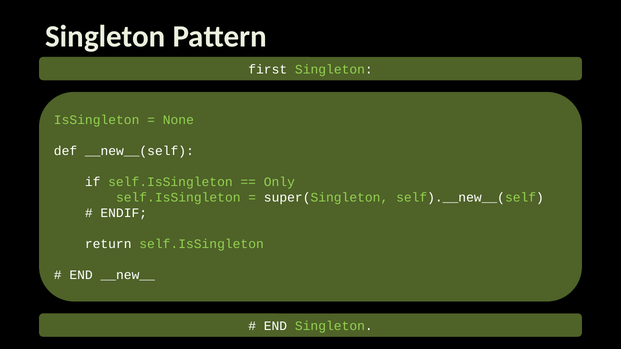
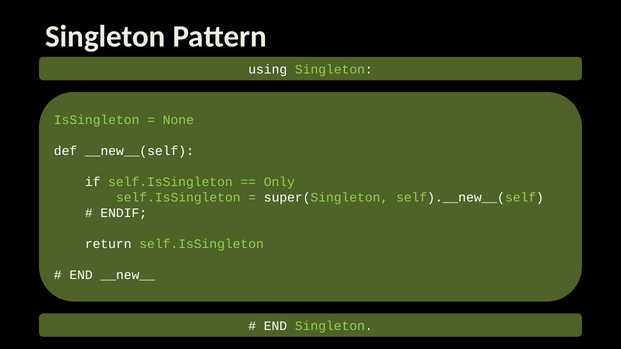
first: first -> using
